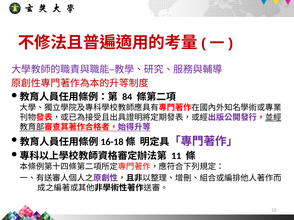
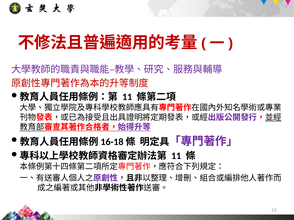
84 at (127, 97): 84 -> 11
